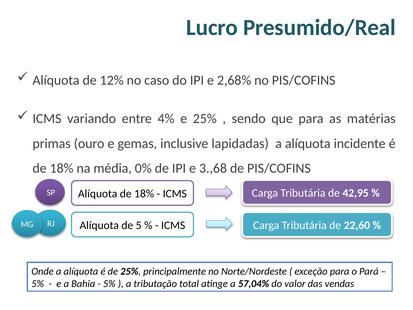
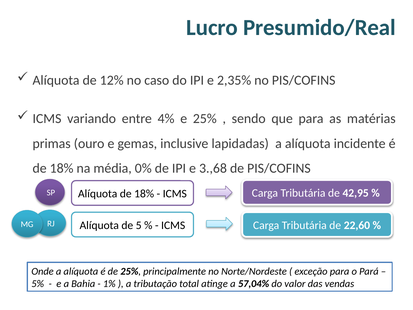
2,68%: 2,68% -> 2,35%
5% at (109, 284): 5% -> 1%
